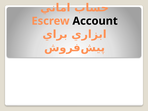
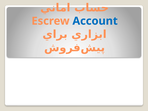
Account colour: black -> blue
